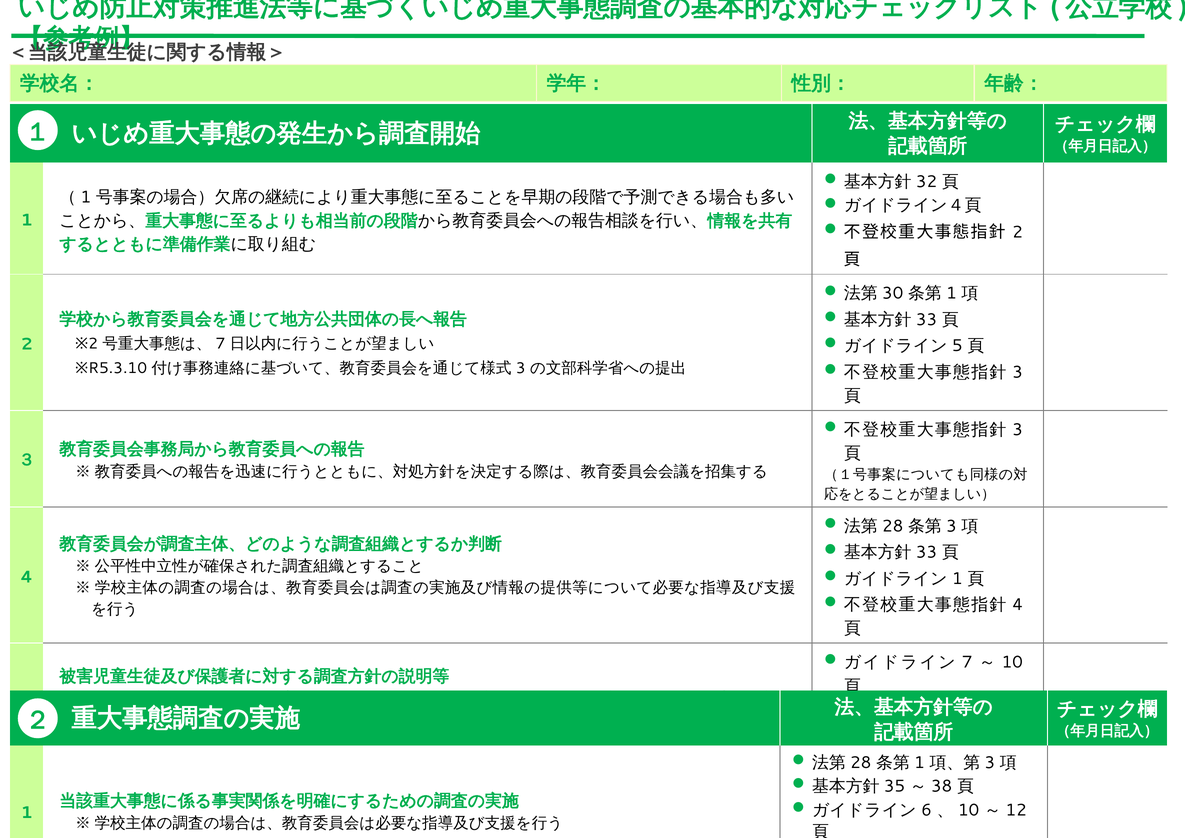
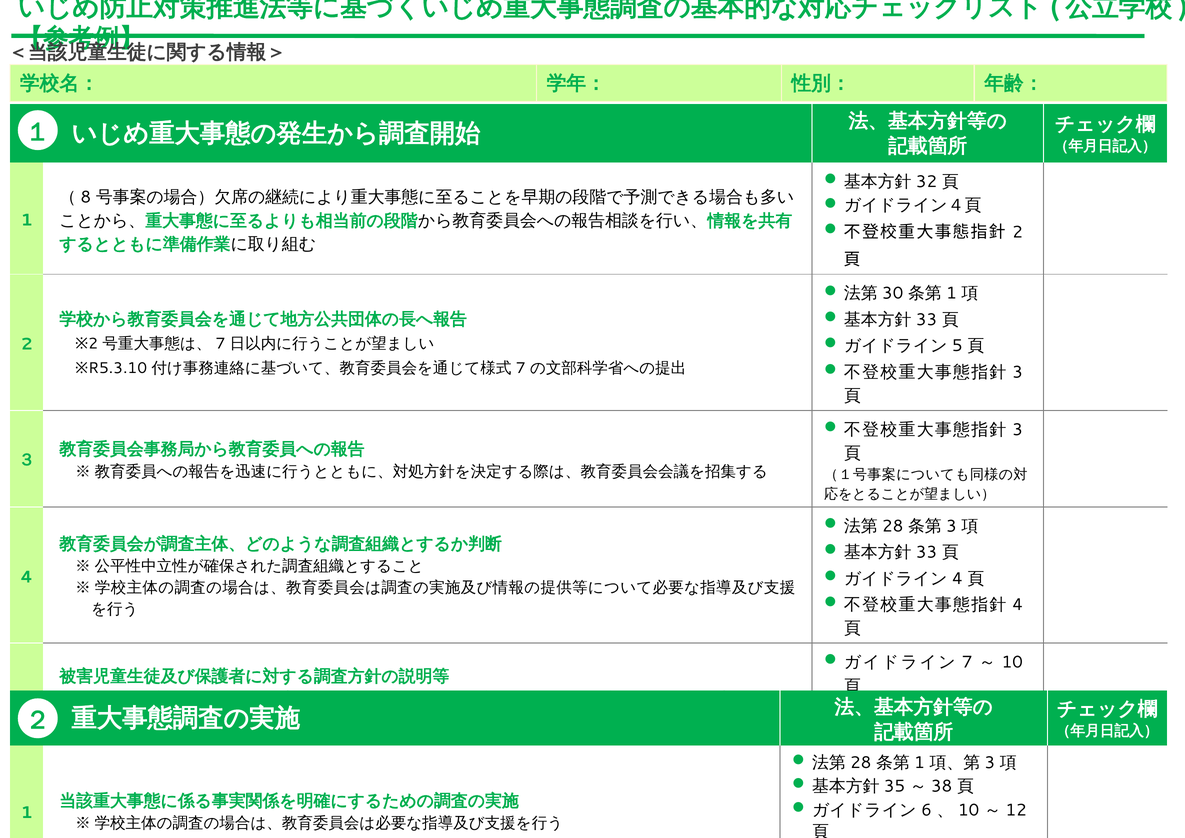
1 at (86, 197): 1 -> 8
3 at (521, 368): 3 -> 7
1 at (957, 578): 1 -> 4
